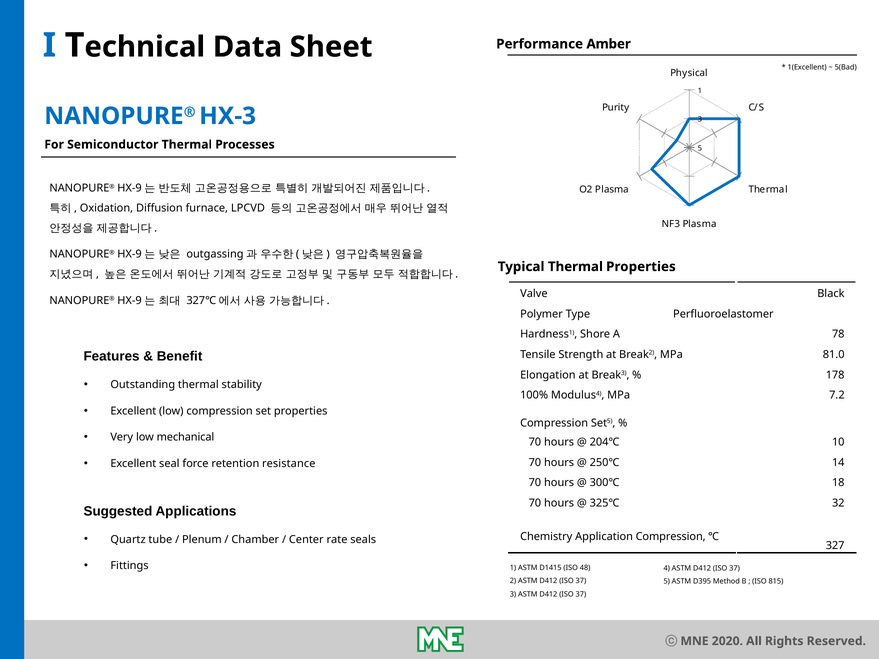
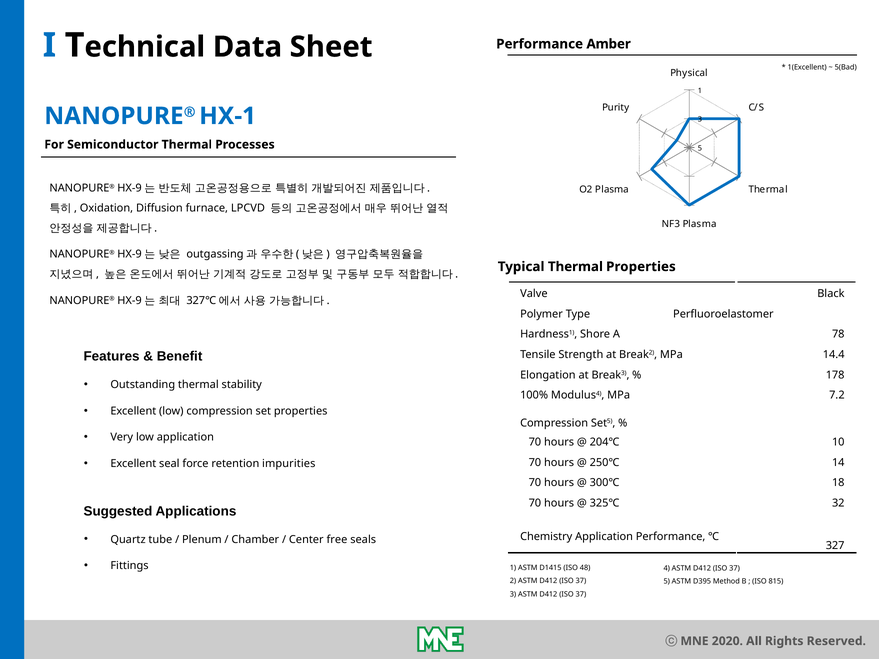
HX-3: HX-3 -> HX-1
81.0: 81.0 -> 14.4
low mechanical: mechanical -> application
resistance: resistance -> impurities
Application Compression: Compression -> Performance
rate: rate -> free
